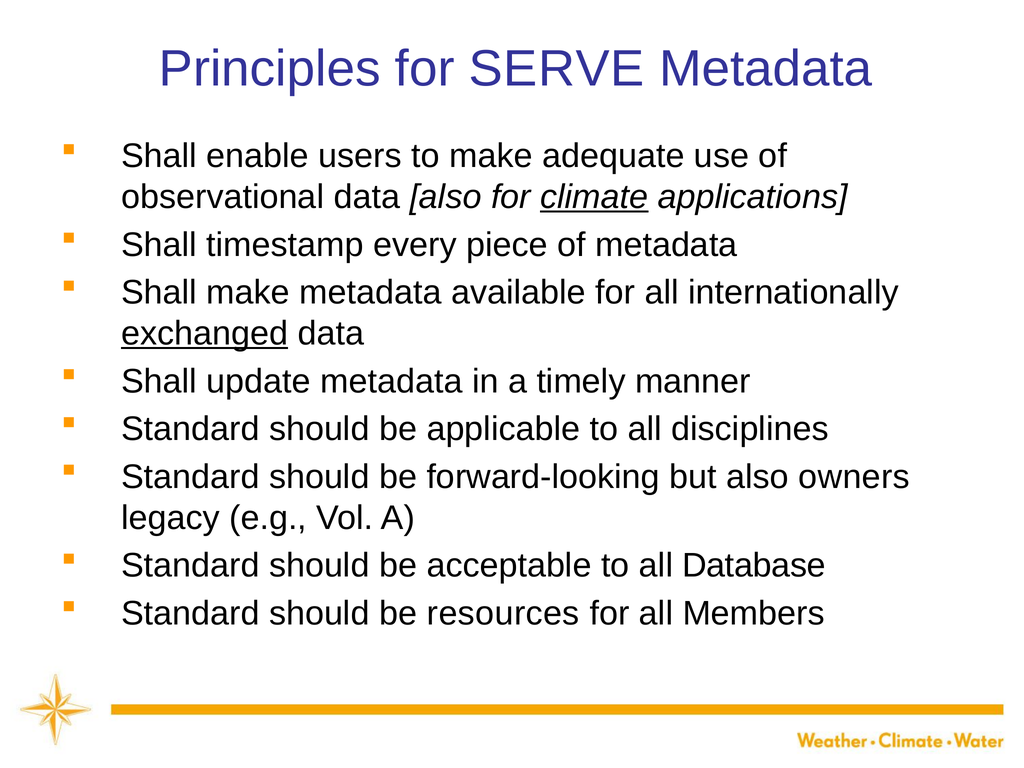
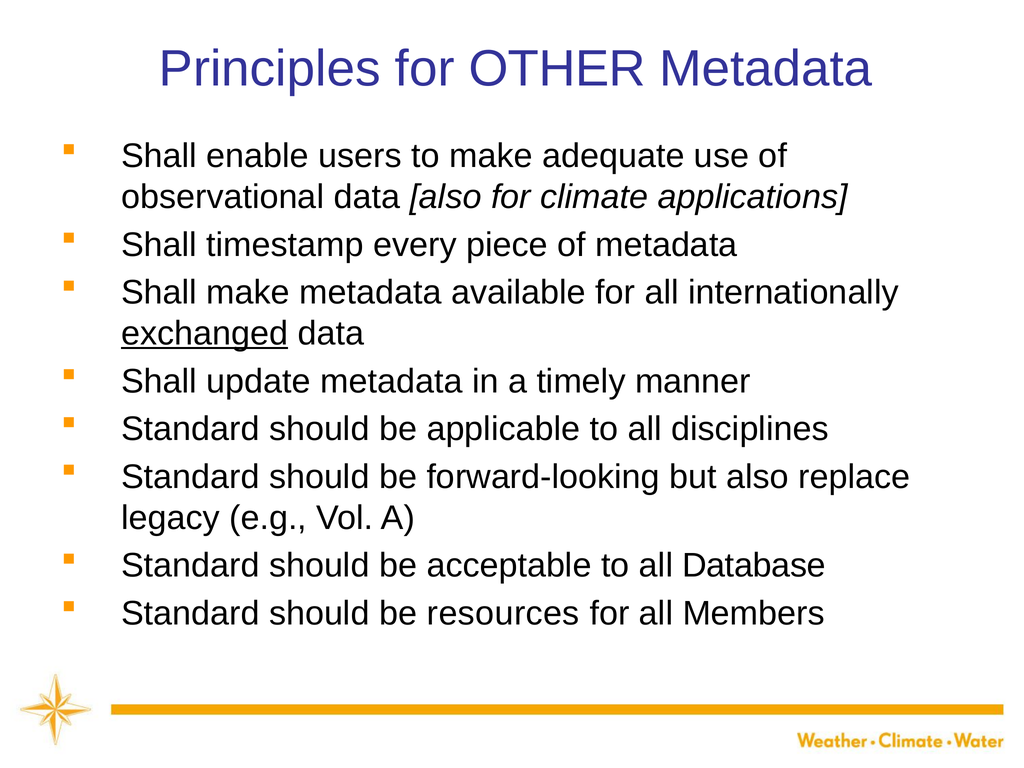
SERVE: SERVE -> OTHER
climate underline: present -> none
owners: owners -> replace
